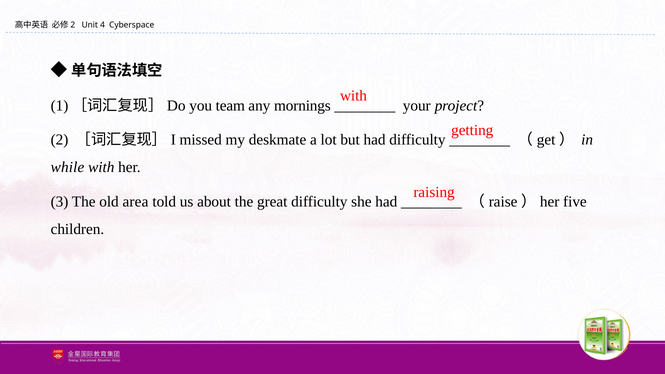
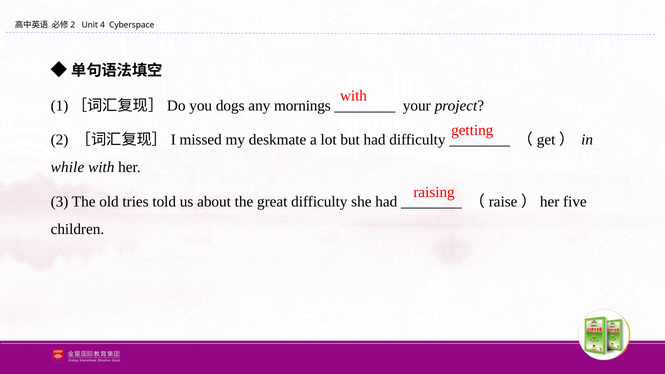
team: team -> dogs
area: area -> tries
